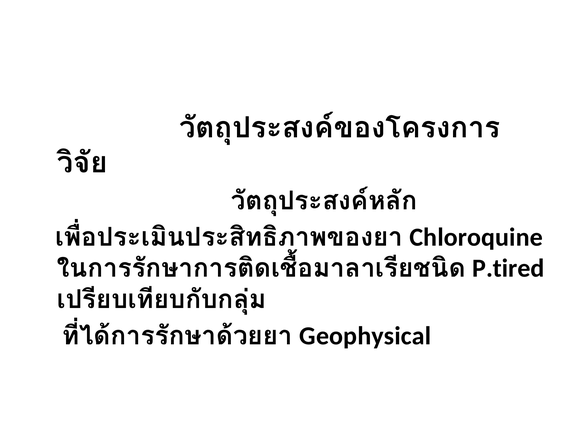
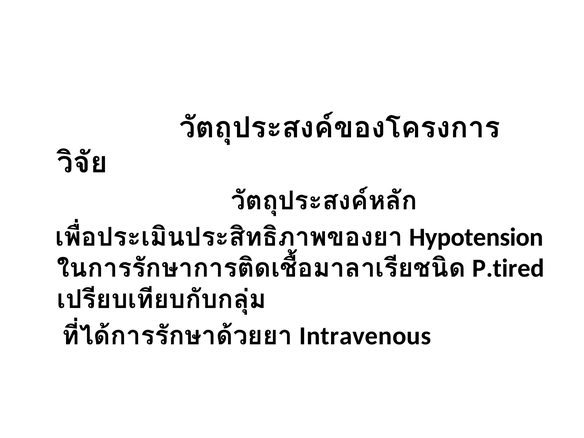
Chloroquine: Chloroquine -> Hypotension
Geophysical: Geophysical -> Intravenous
